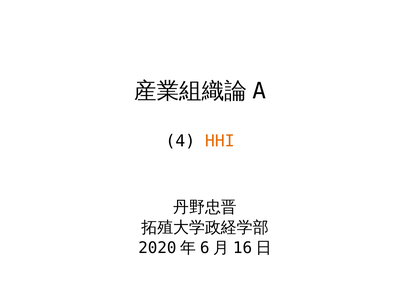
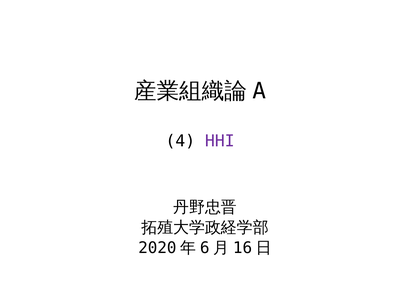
HHI colour: orange -> purple
